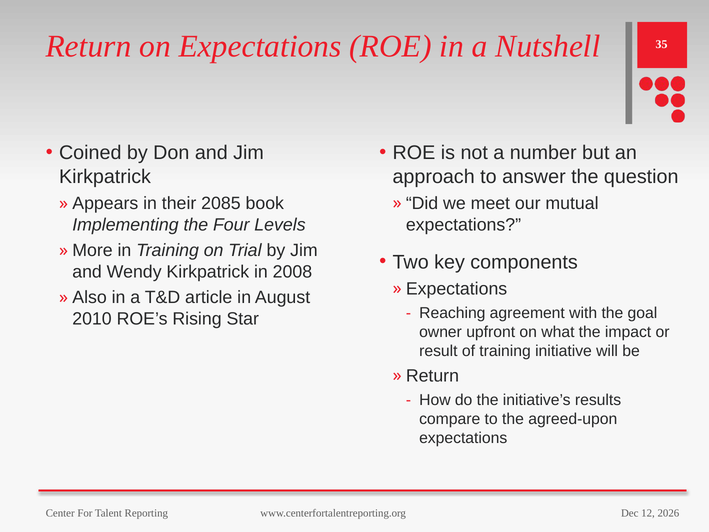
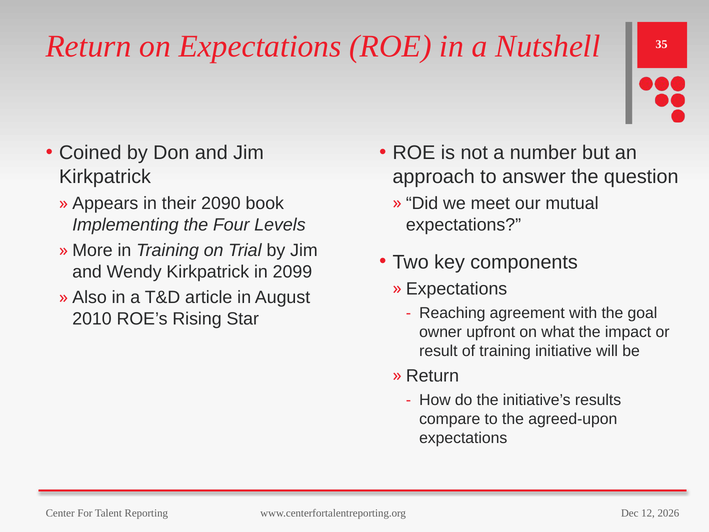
2085: 2085 -> 2090
2008: 2008 -> 2099
